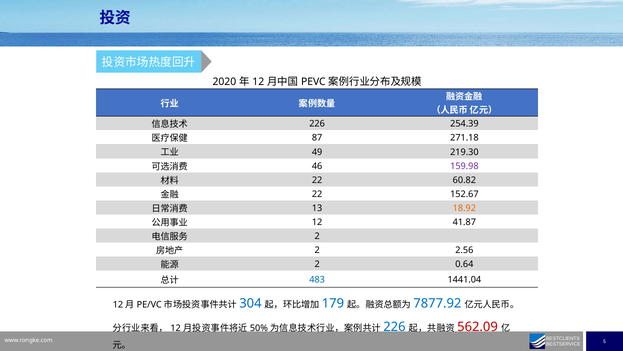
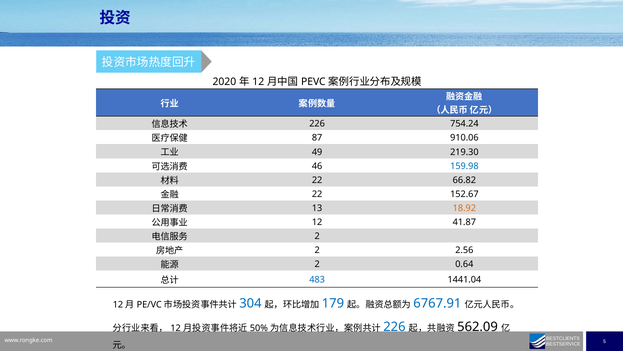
254.39: 254.39 -> 754.24
271.18: 271.18 -> 910.06
159.98 colour: purple -> blue
60.82: 60.82 -> 66.82
7877.92: 7877.92 -> 6767.91
562.09 colour: red -> black
